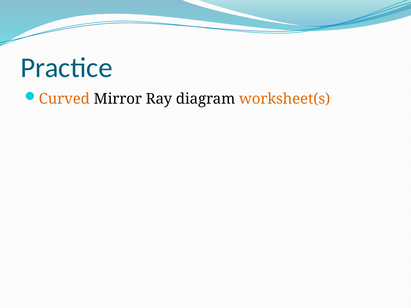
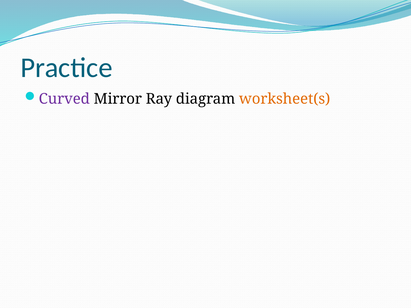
Curved colour: orange -> purple
